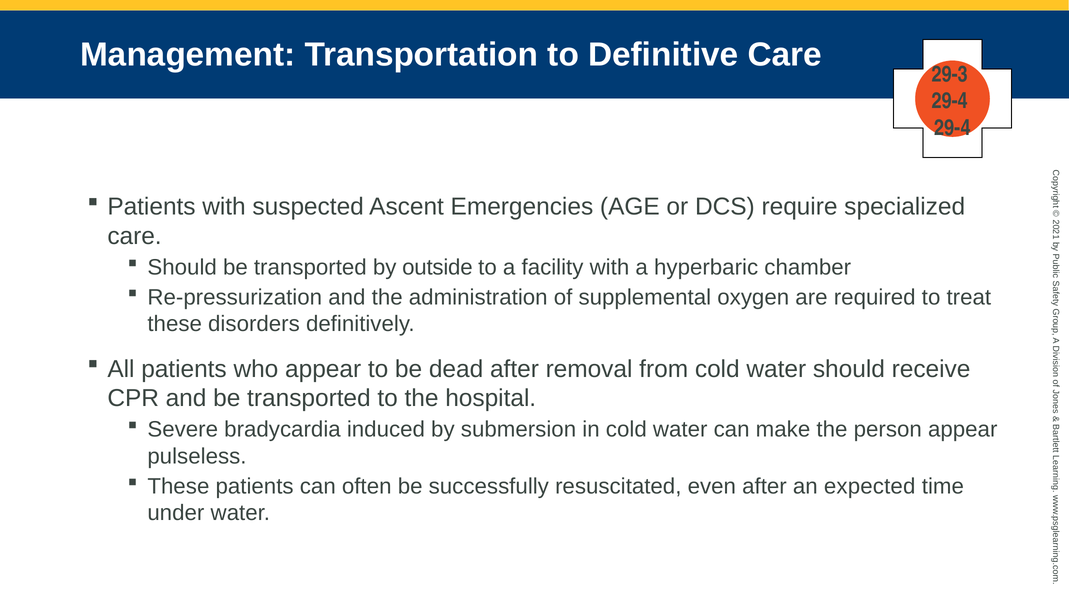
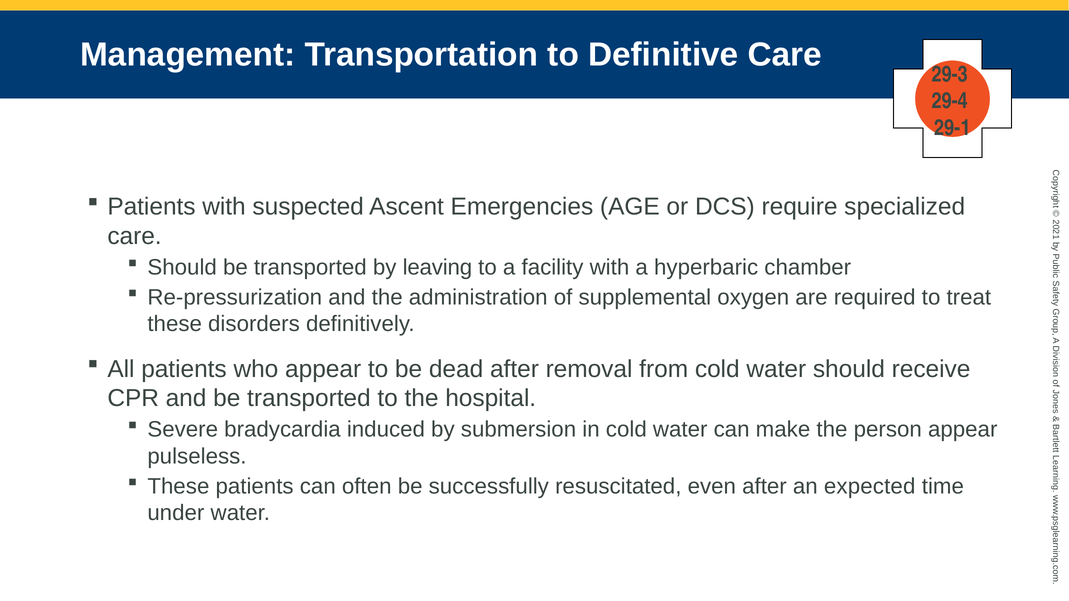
29-4 at (952, 128): 29-4 -> 29-1
outside: outside -> leaving
